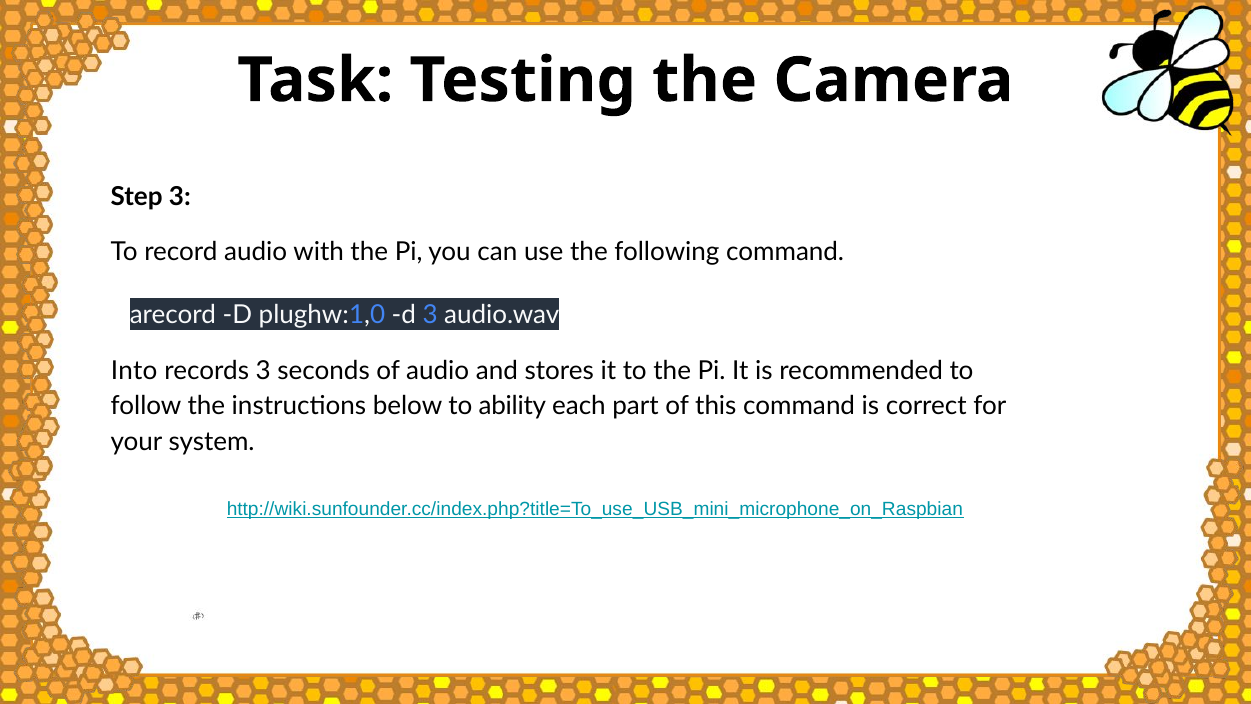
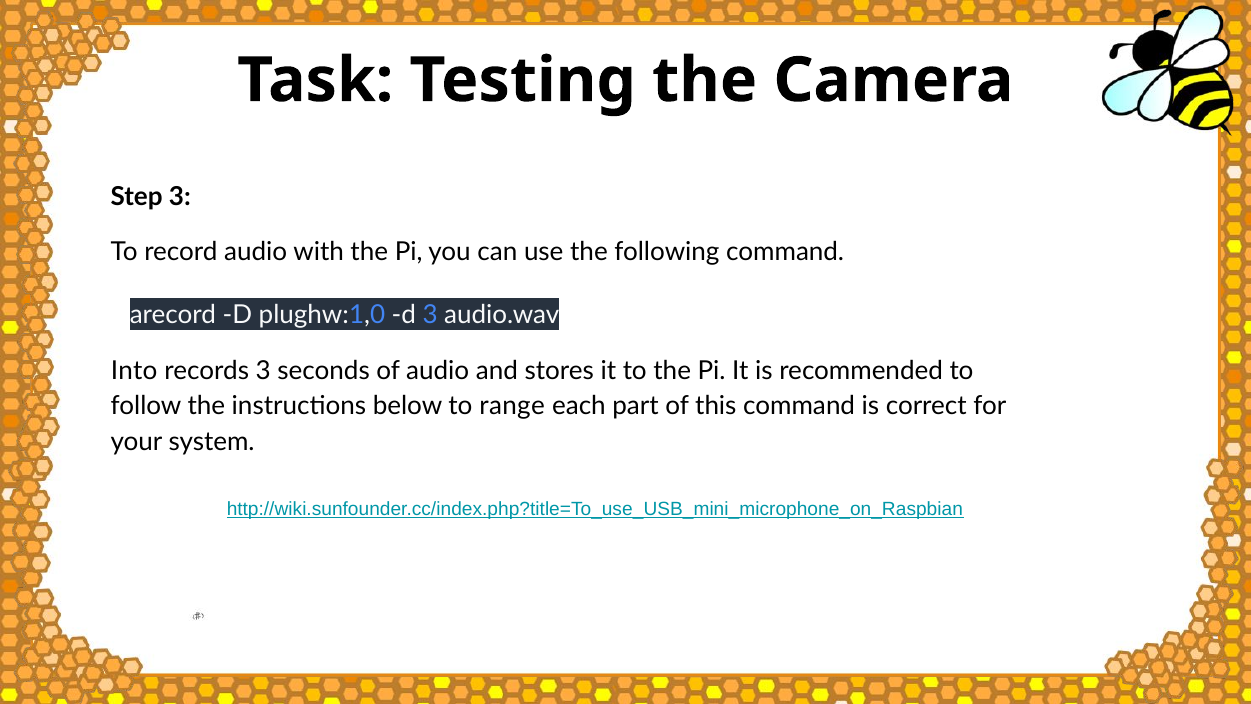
ability: ability -> range
